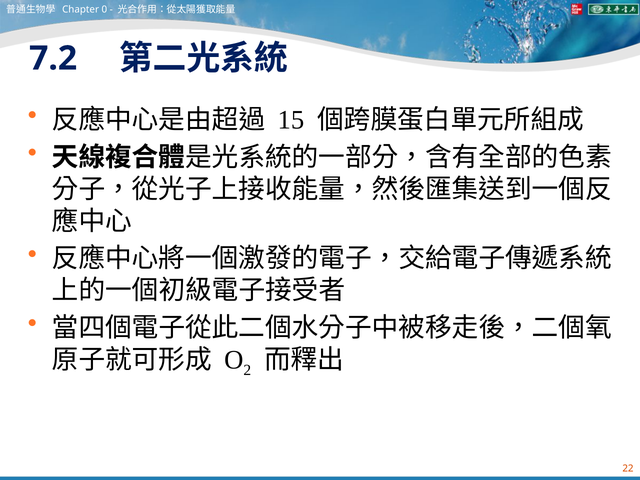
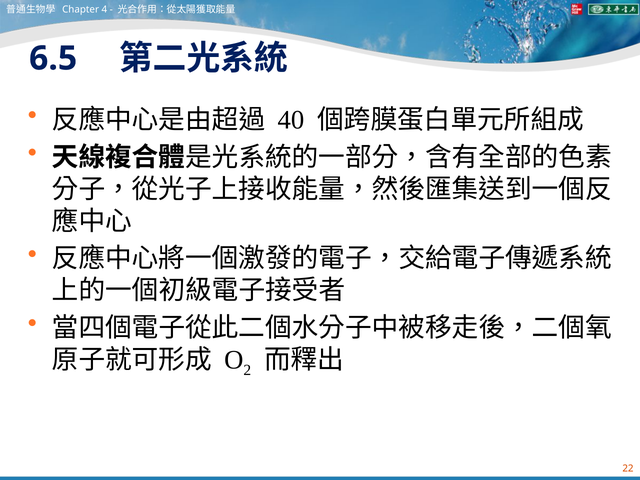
0: 0 -> 4
7.2: 7.2 -> 6.5
15: 15 -> 40
